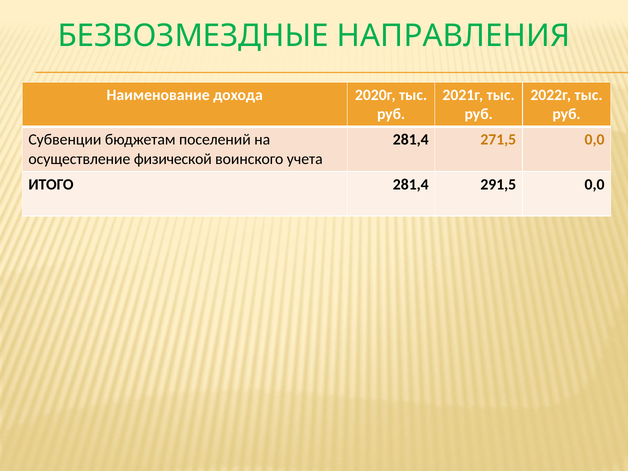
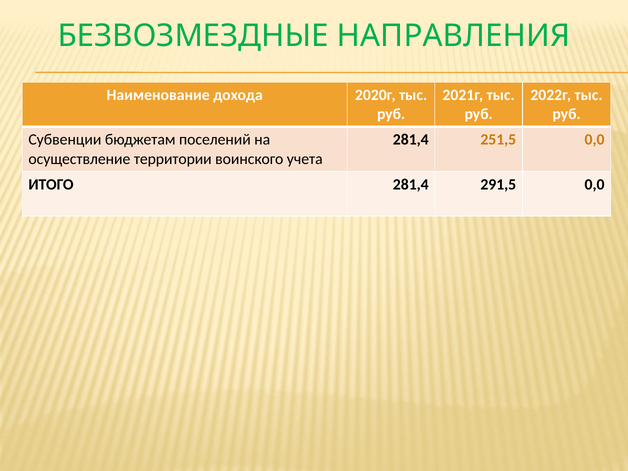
271,5: 271,5 -> 251,5
физической: физической -> территории
